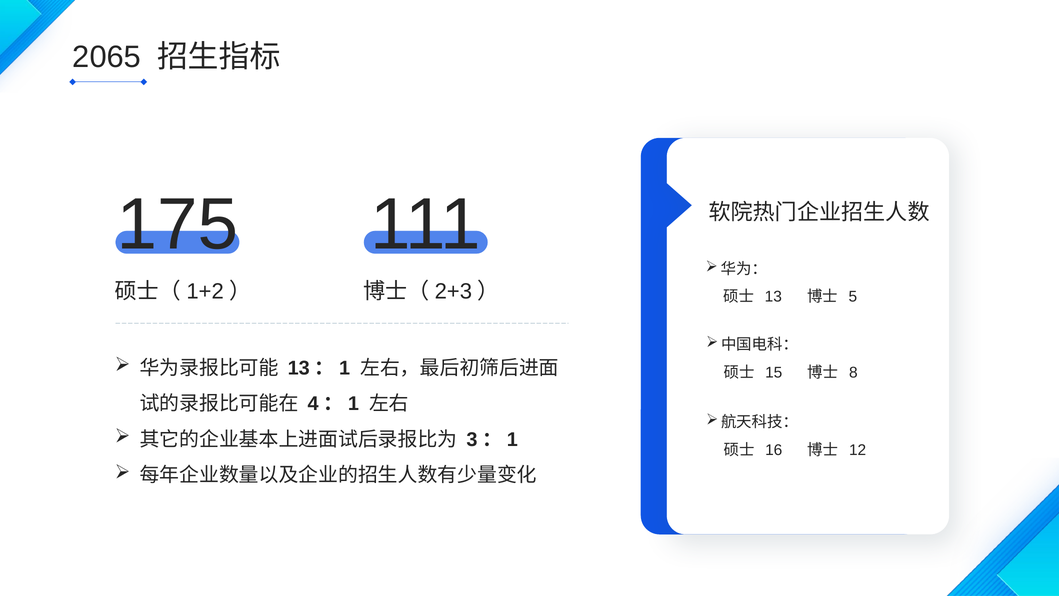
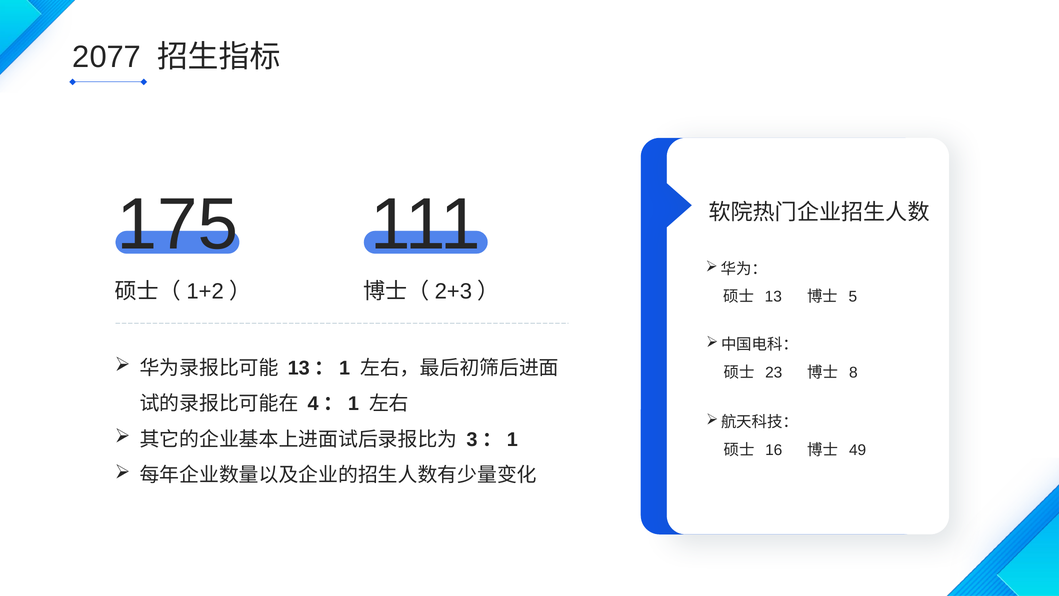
2065: 2065 -> 2077
15: 15 -> 23
12: 12 -> 49
